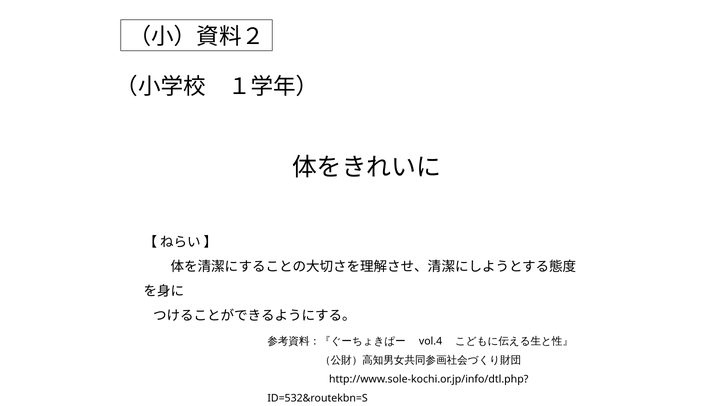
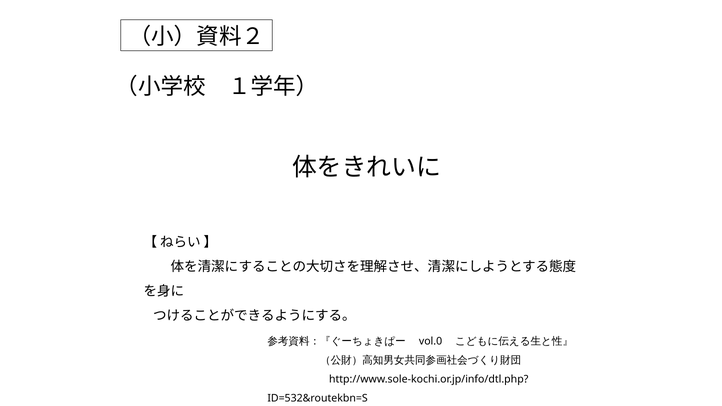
vol.4: vol.4 -> vol.0
